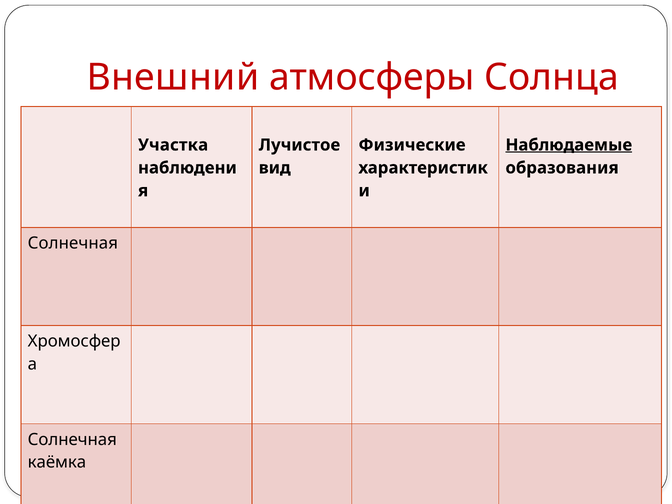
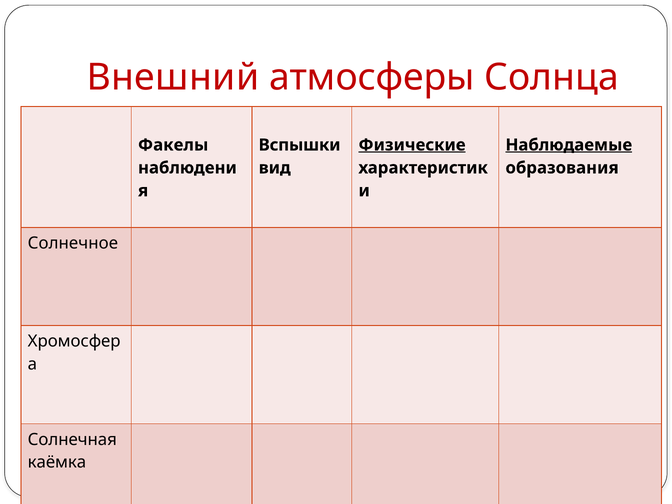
Участка: Участка -> Факелы
Лучистое: Лучистое -> Вспышки
Физические underline: none -> present
Солнечная at (73, 243): Солнечная -> Солнечное
